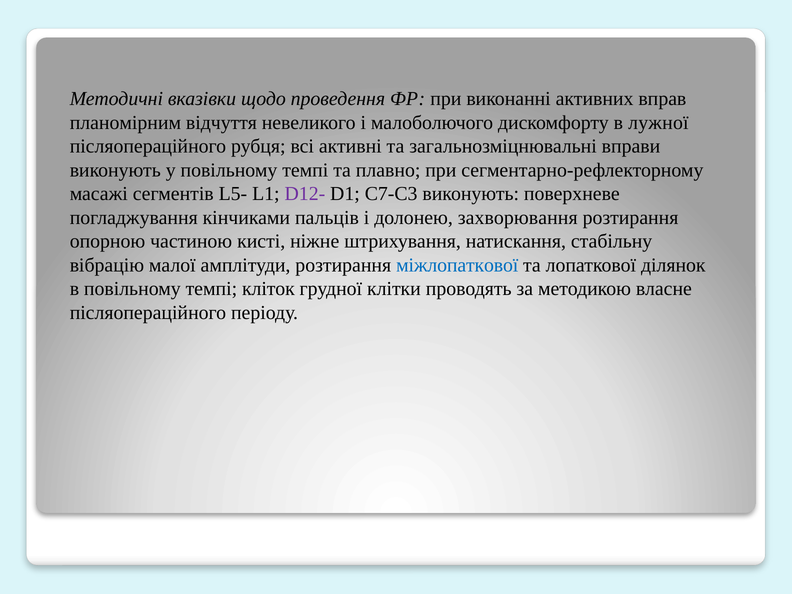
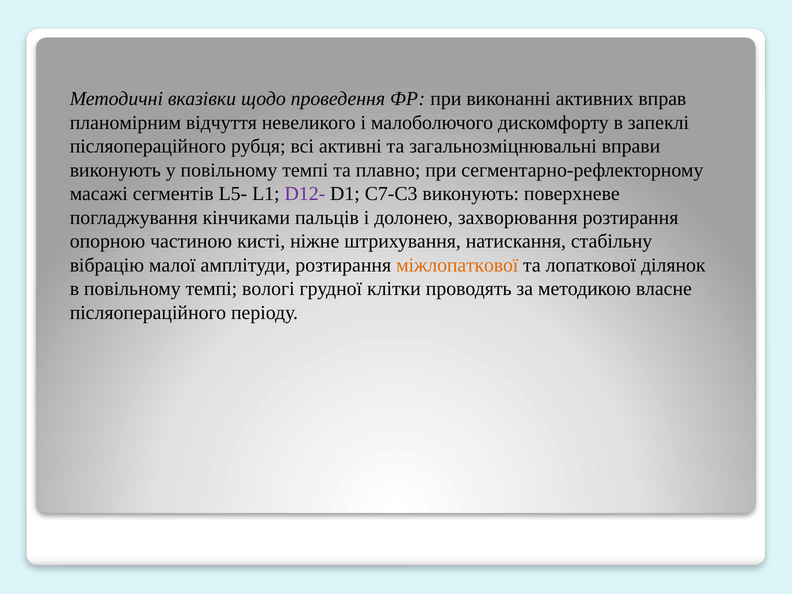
лужної: лужної -> запеклі
міжлопаткової colour: blue -> orange
кліток: кліток -> вологі
